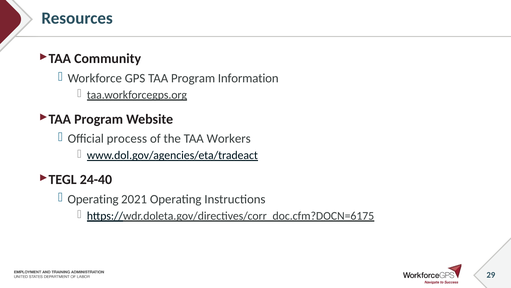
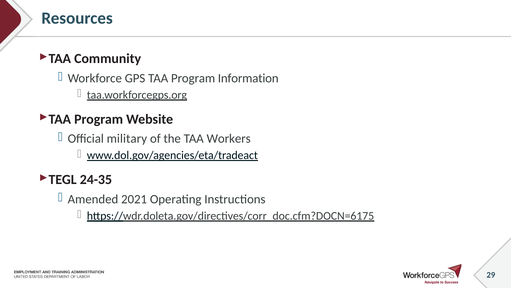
process: process -> military
24-40: 24-40 -> 24-35
Operating at (93, 199): Operating -> Amended
